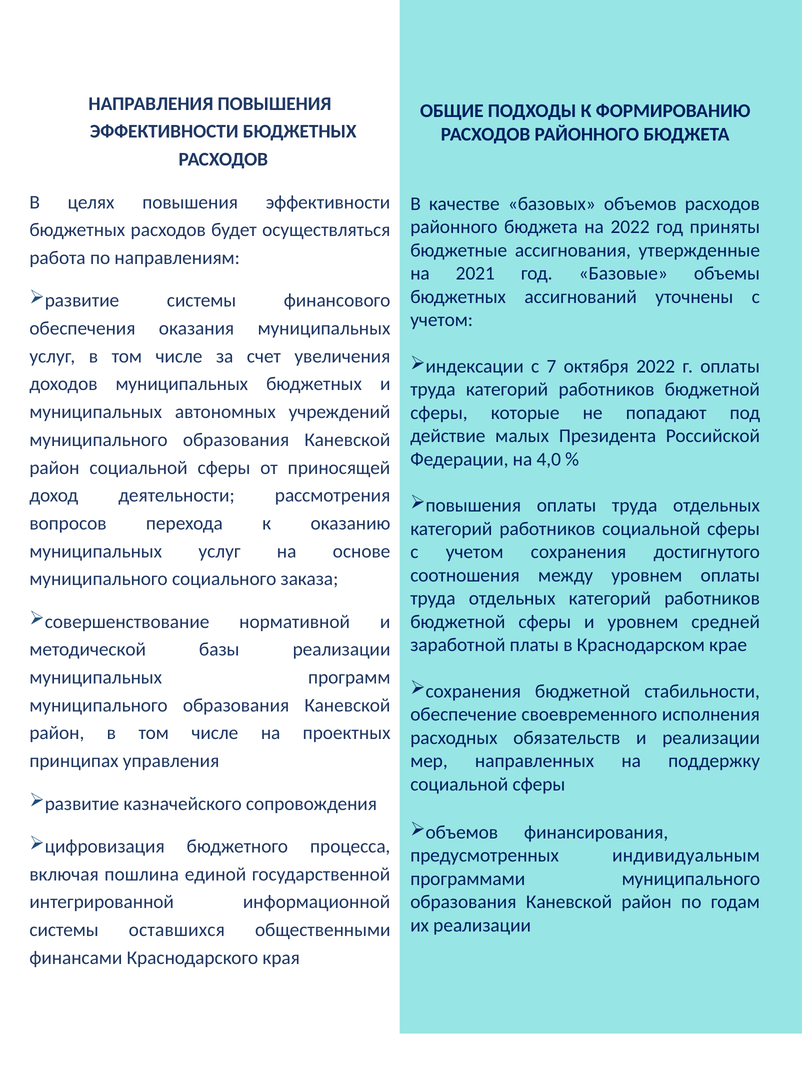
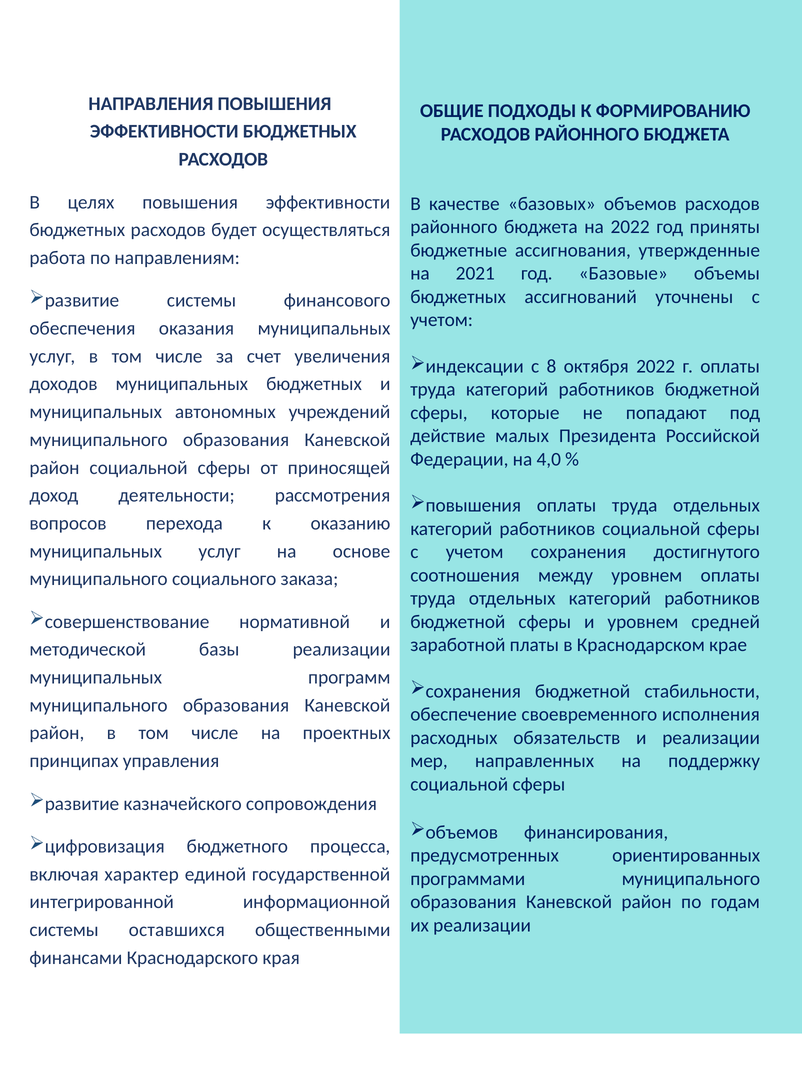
7: 7 -> 8
индивидуальным: индивидуальным -> ориентированных
пошлина: пошлина -> характер
